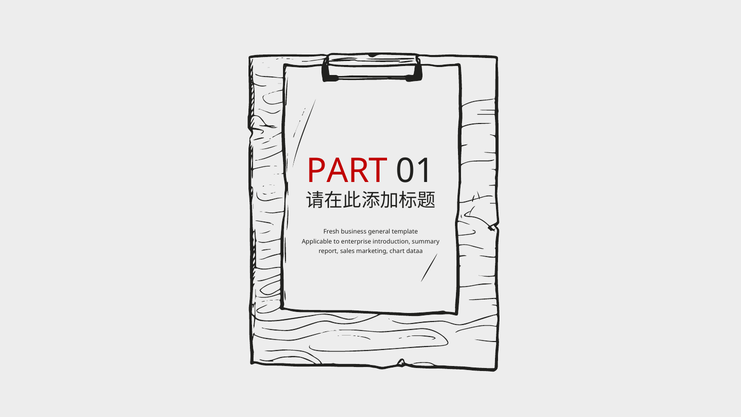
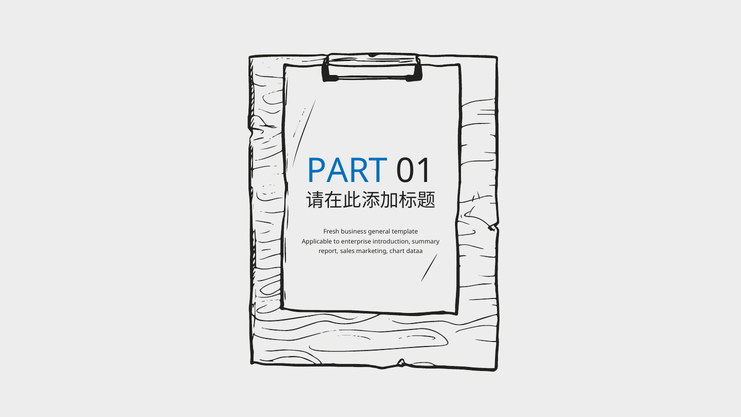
PART colour: red -> blue
